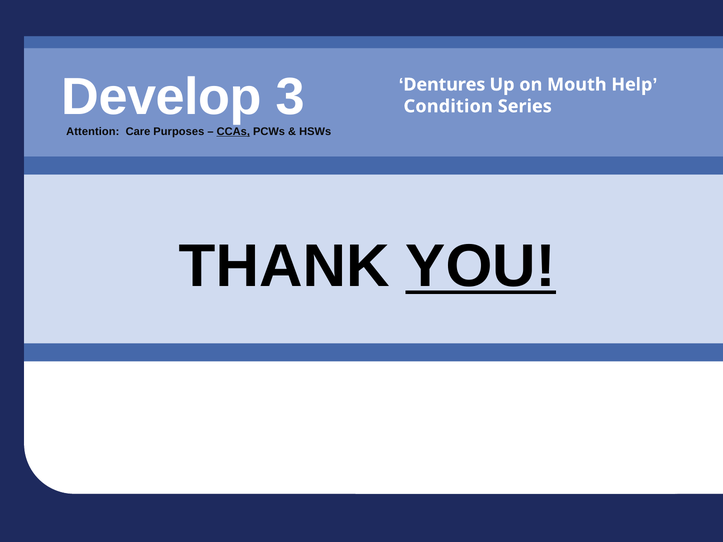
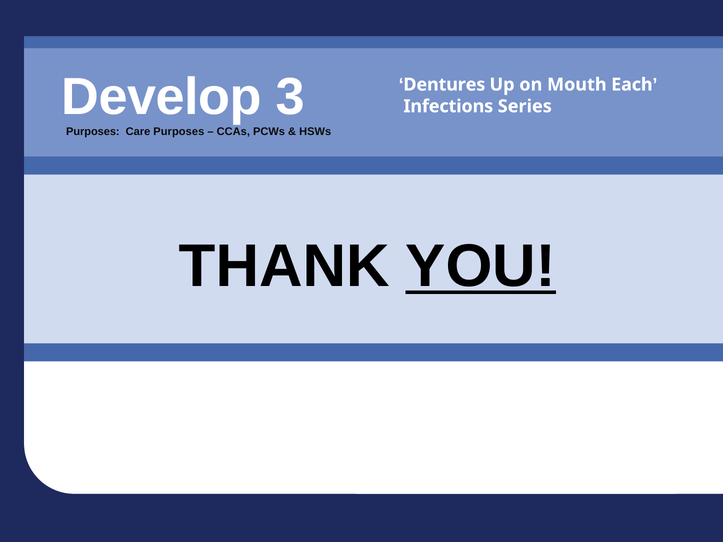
Help: Help -> Each
Condition: Condition -> Infections
Attention at (93, 131): Attention -> Purposes
CCAs underline: present -> none
